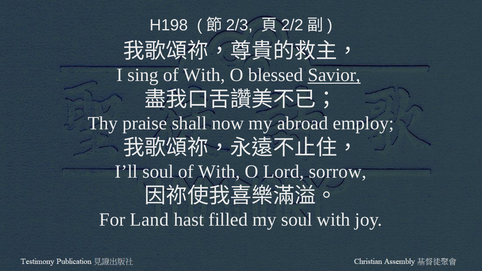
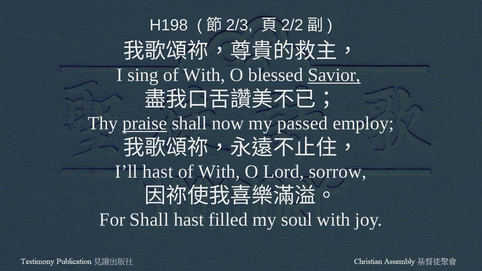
praise underline: none -> present
abroad: abroad -> passed
I’ll soul: soul -> hast
For Land: Land -> Shall
